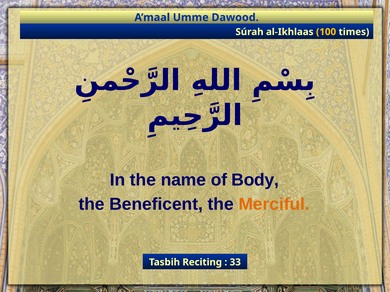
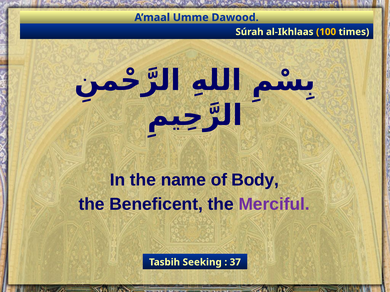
Merciful colour: orange -> purple
Reciting: Reciting -> Seeking
33: 33 -> 37
